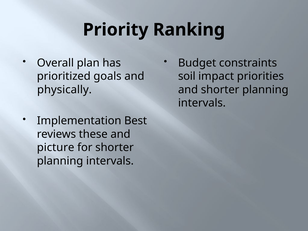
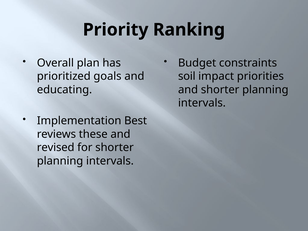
physically: physically -> educating
picture: picture -> revised
